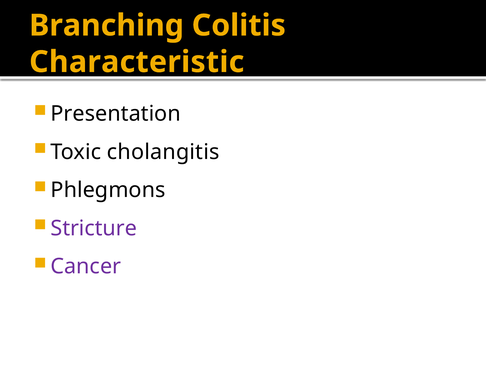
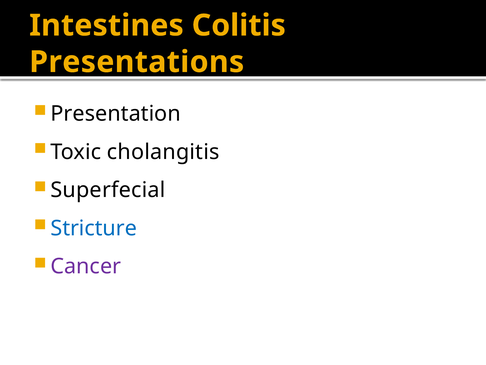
Branching: Branching -> Intestines
Characteristic: Characteristic -> Presentations
Phlegmons: Phlegmons -> Superfecial
Stricture colour: purple -> blue
